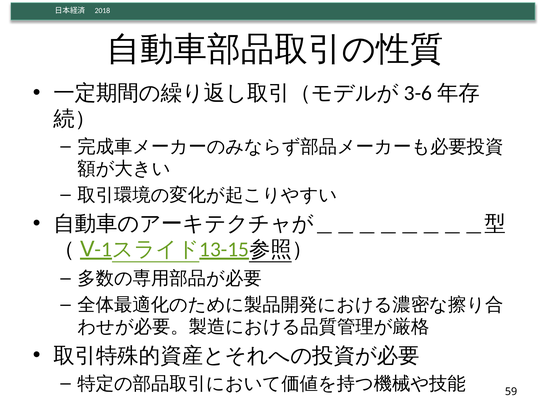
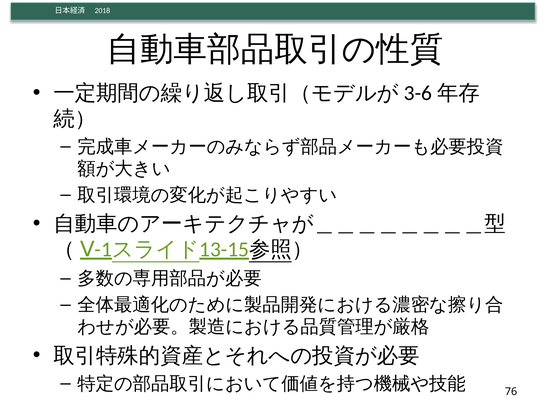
59: 59 -> 76
